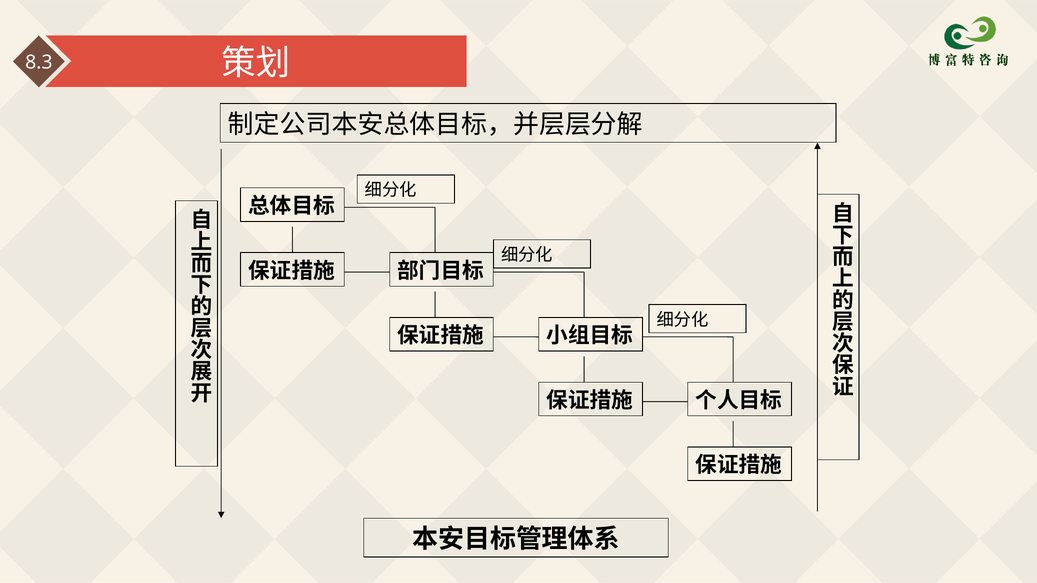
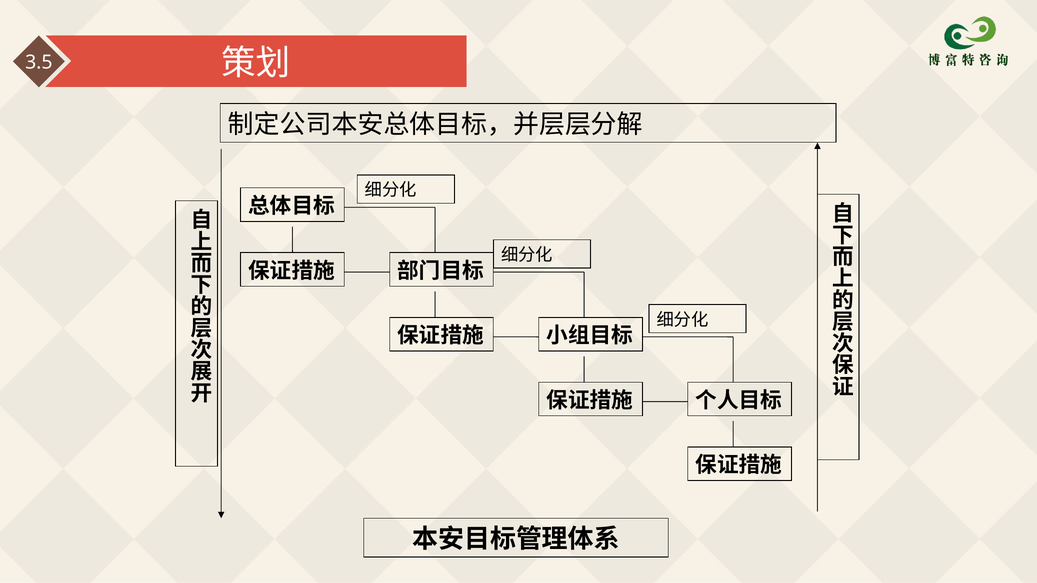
8.3: 8.3 -> 3.5
